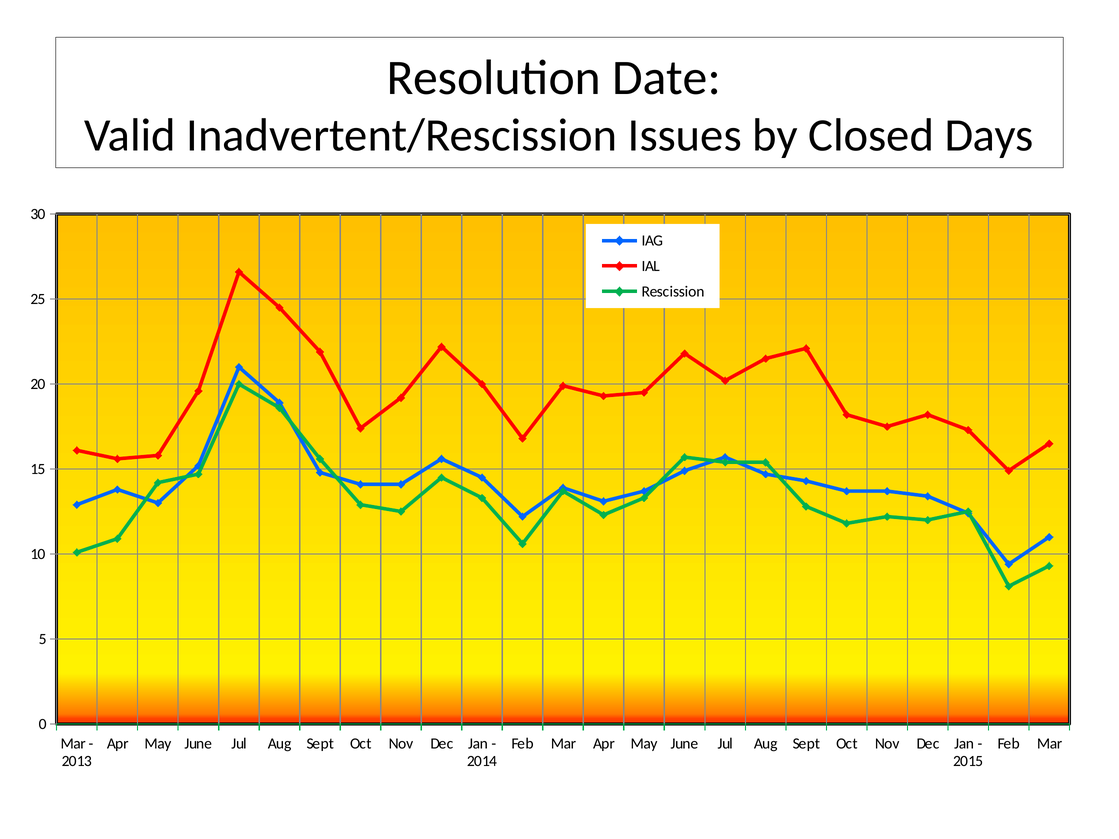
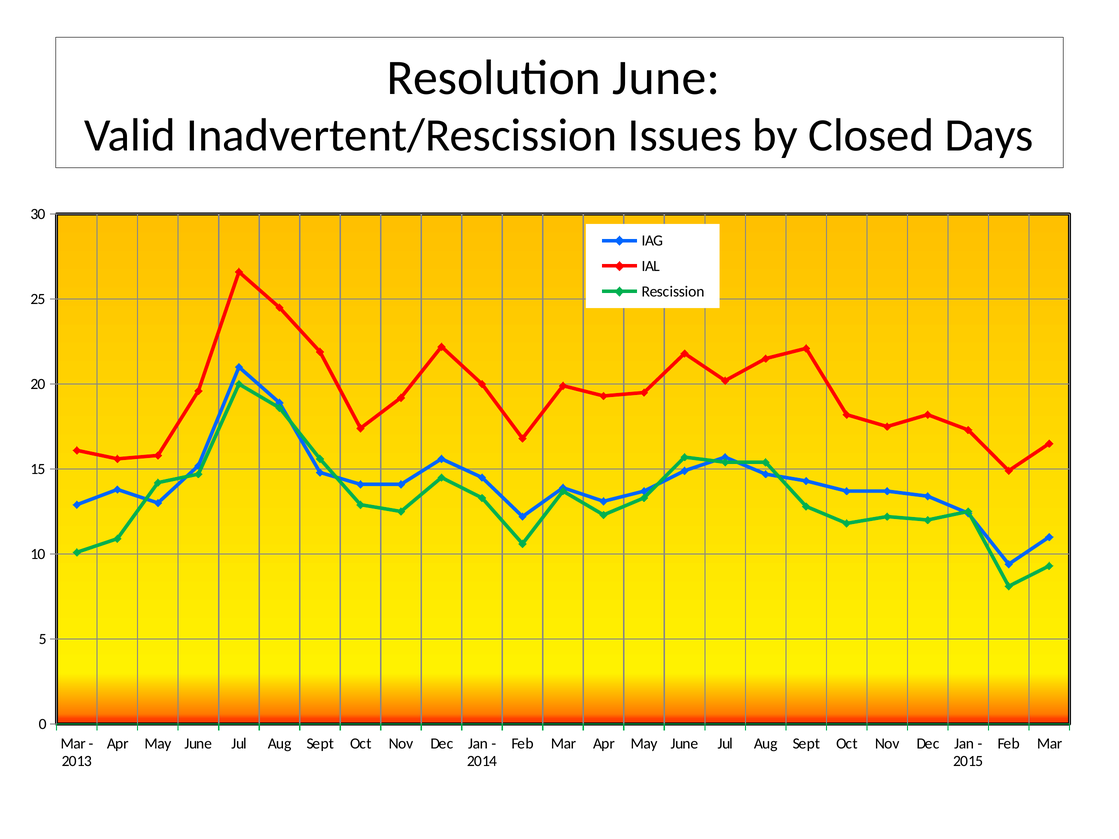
Resolution Date: Date -> June
